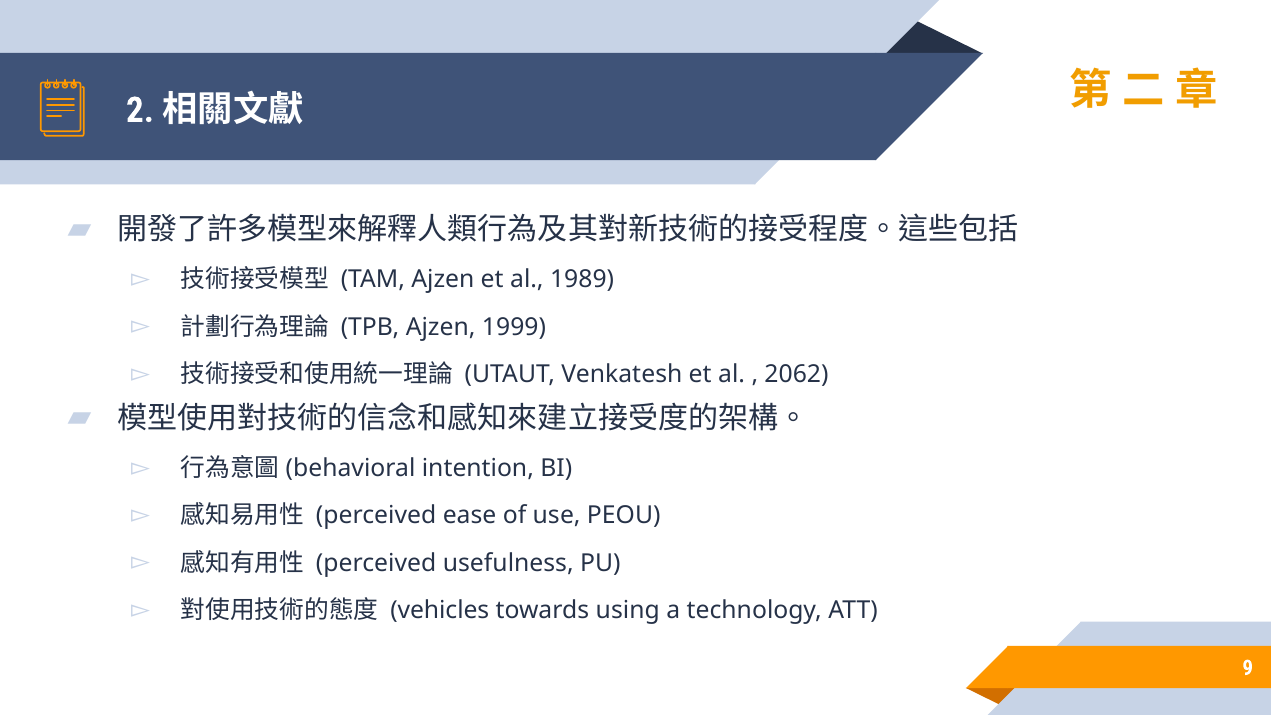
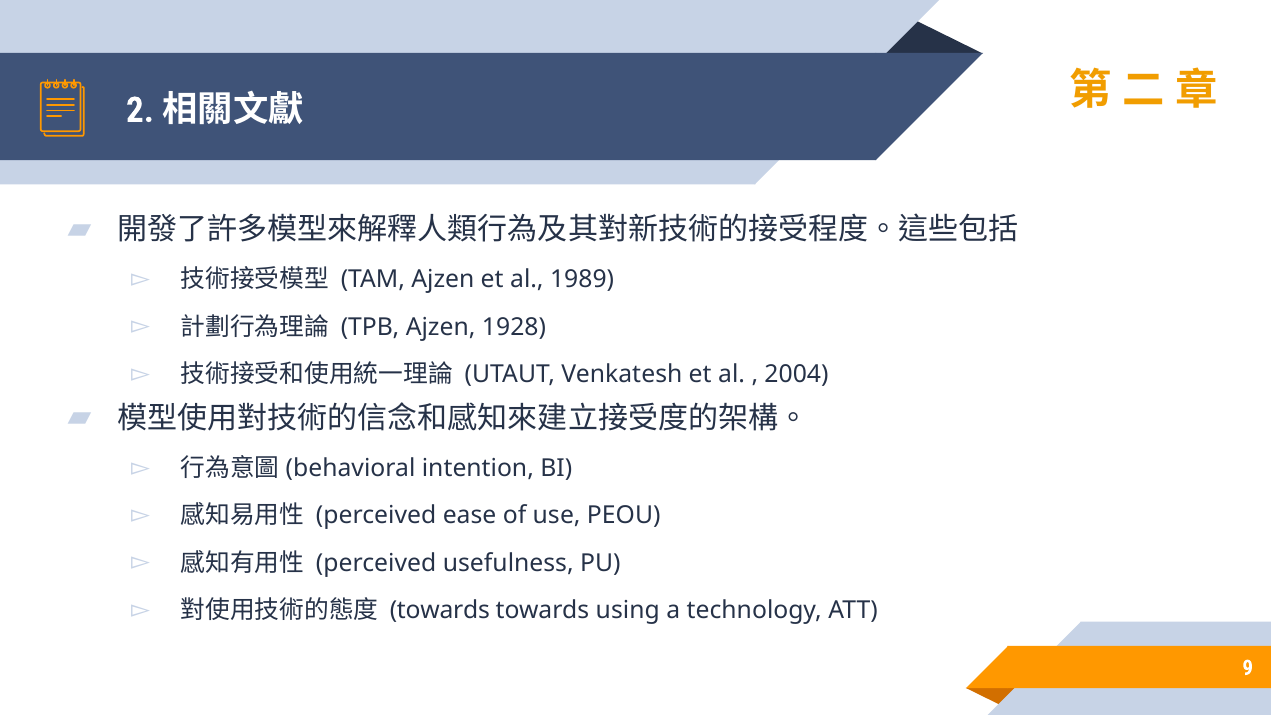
1999: 1999 -> 1928
2062: 2062 -> 2004
vehicles at (440, 610): vehicles -> towards
